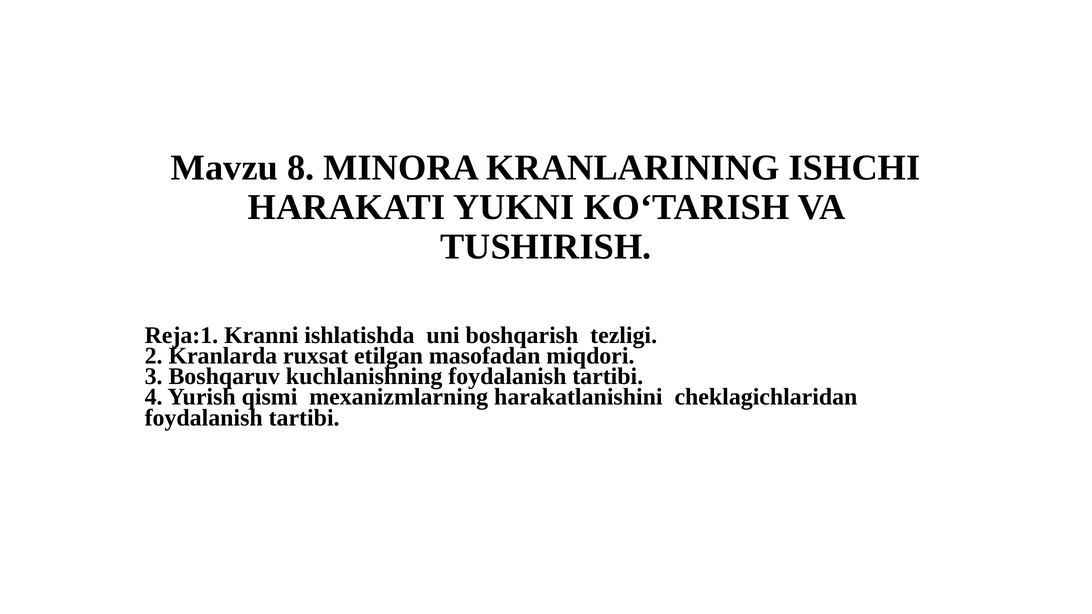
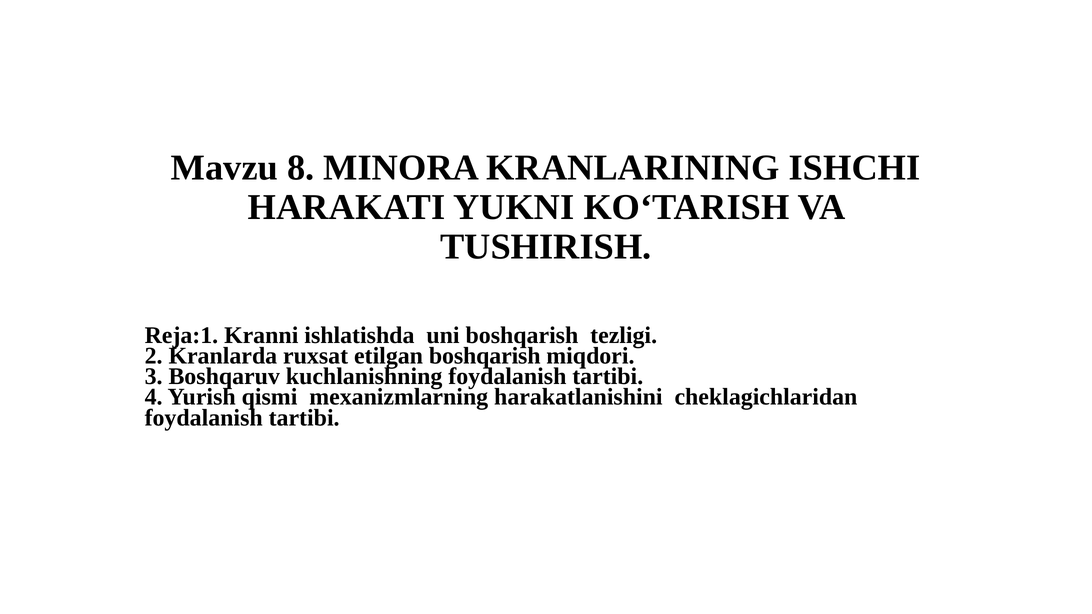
etilgan masofadan: masofadan -> boshqarish
